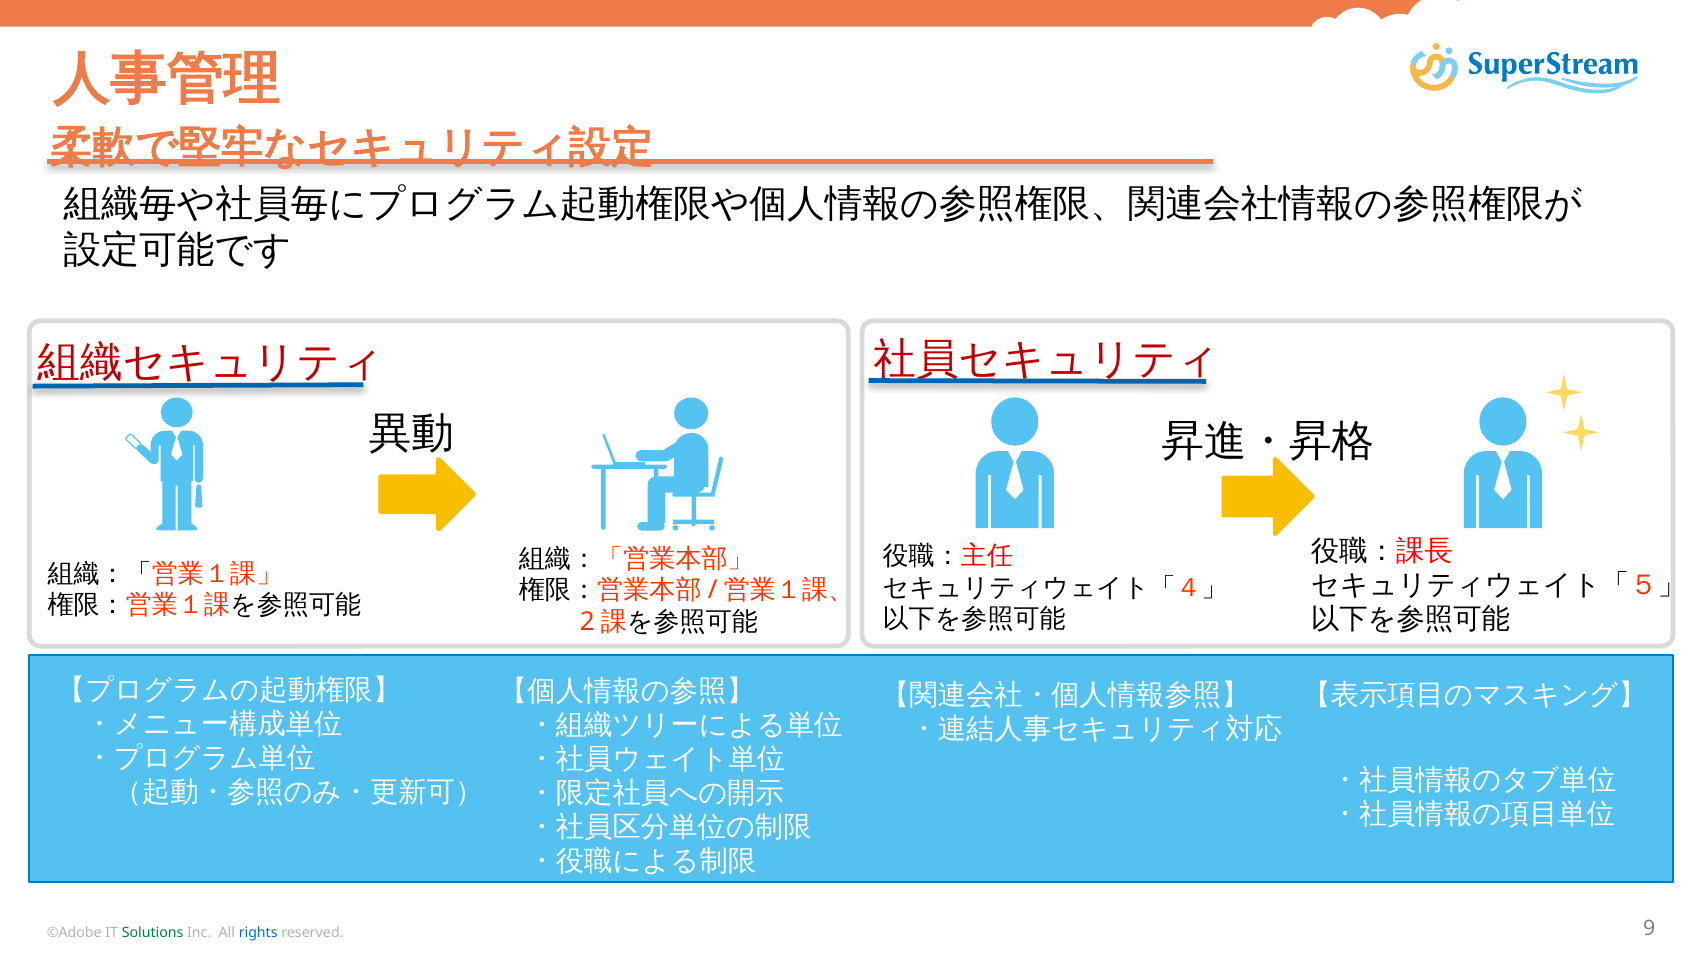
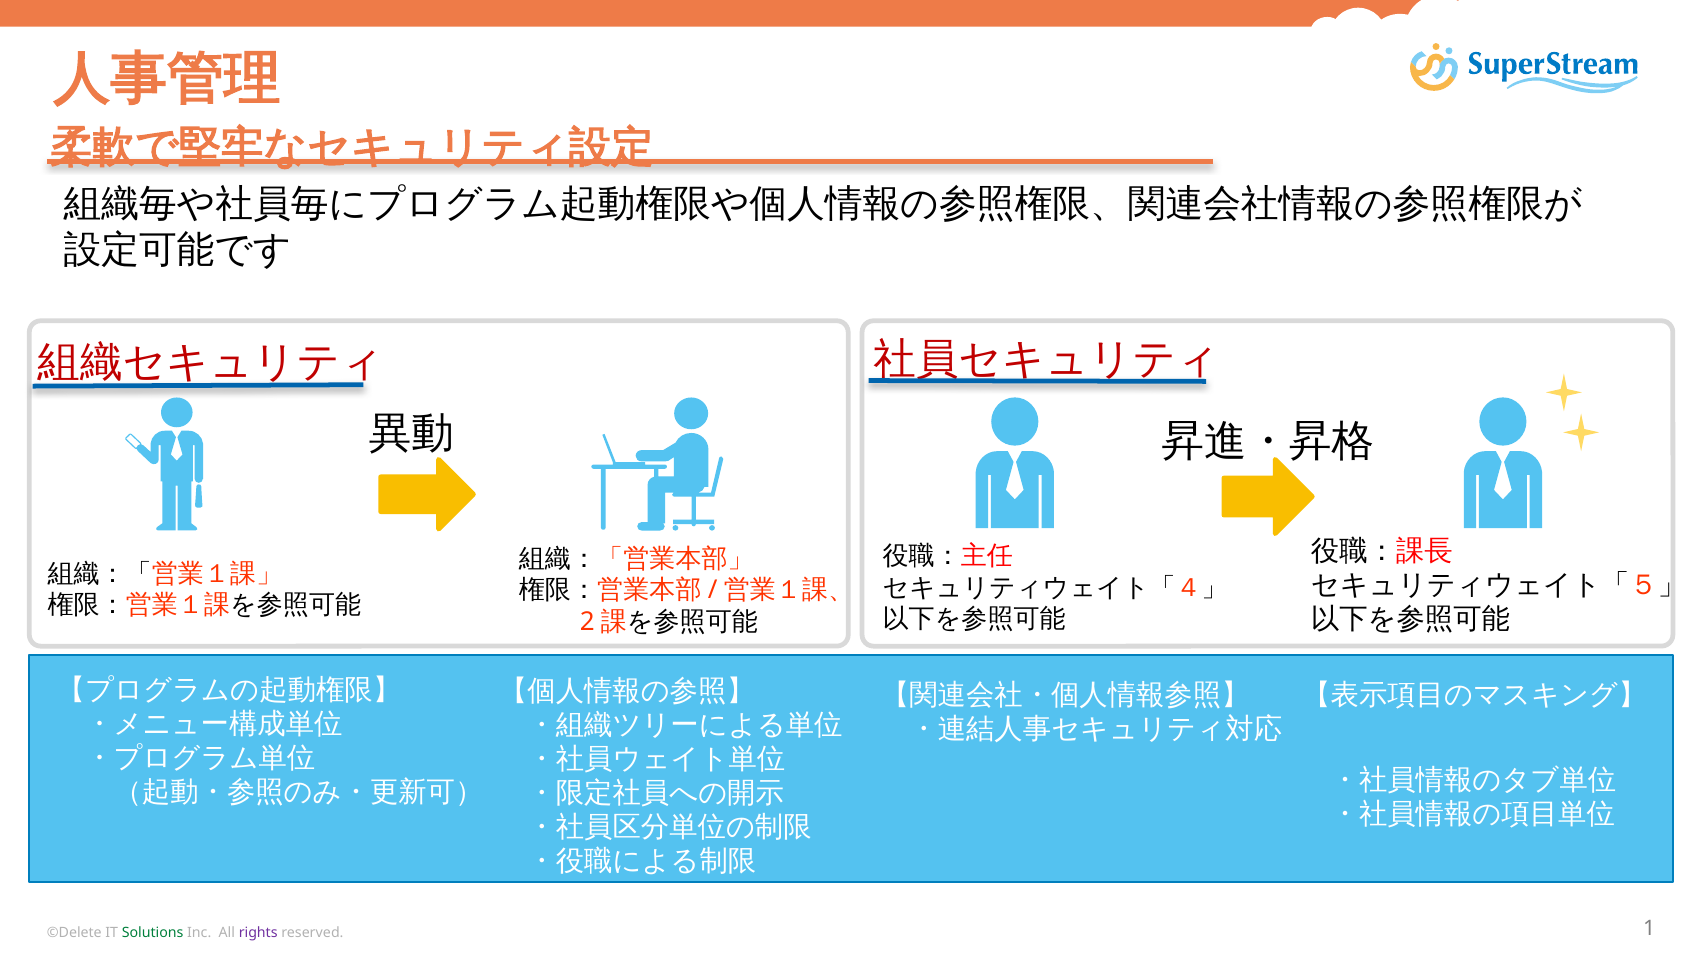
©Adobe: ©Adobe -> ©Delete
rights colour: blue -> purple
9: 9 -> 1
